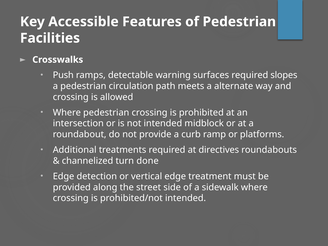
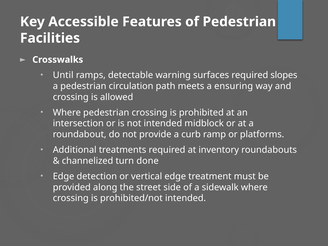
Push: Push -> Until
alternate: alternate -> ensuring
directives: directives -> inventory
